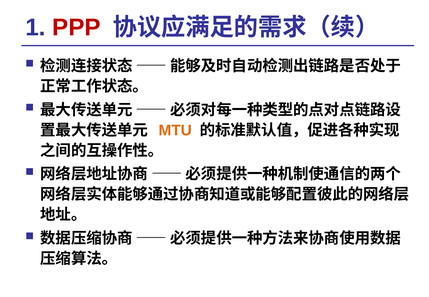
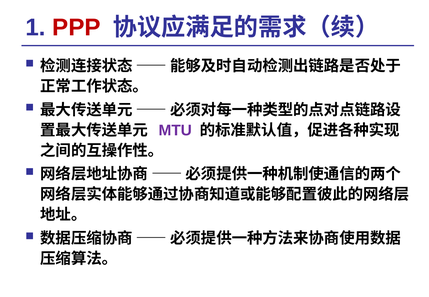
MTU colour: orange -> purple
